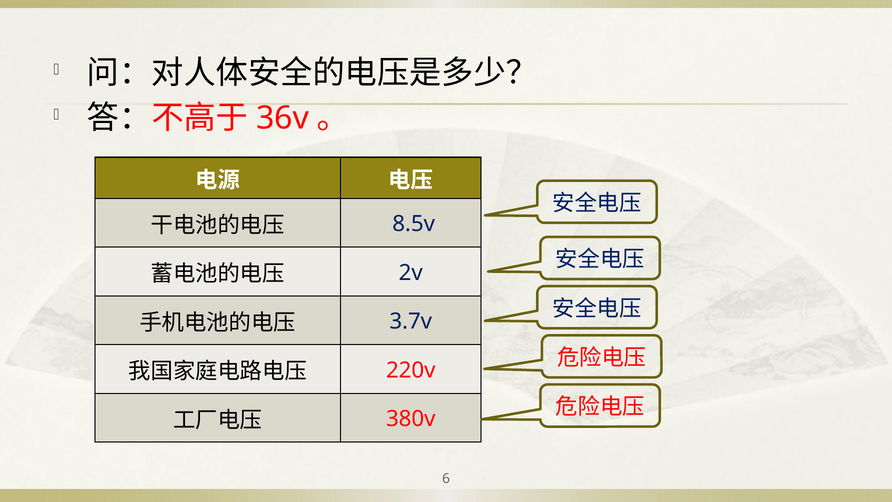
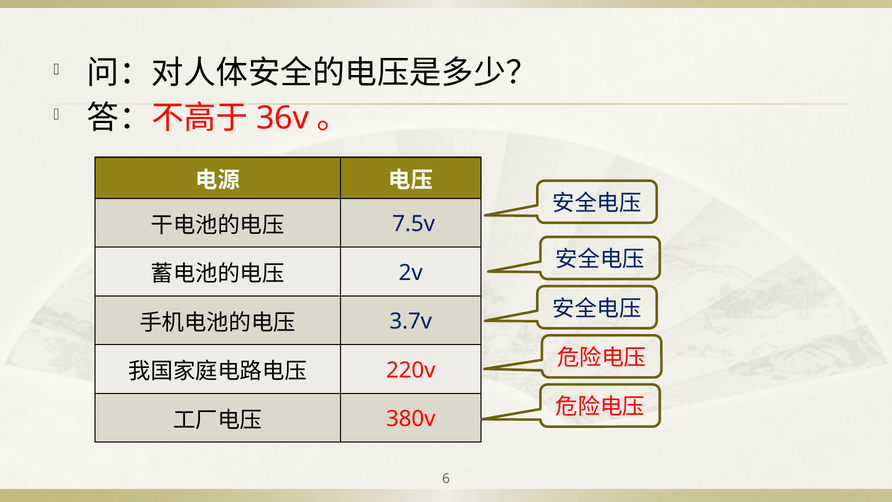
8.5v: 8.5v -> 7.5v
